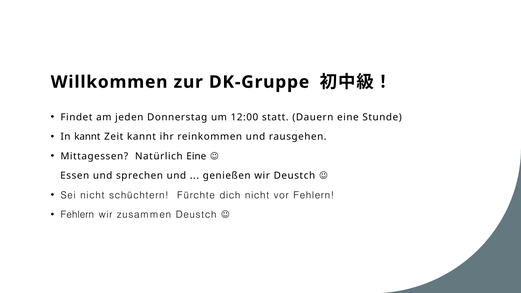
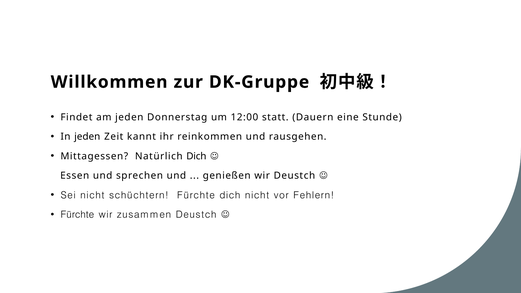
In kannt: kannt -> jeden
Natürlich Eine: Eine -> Dich
Fehlern at (77, 215): Fehlern -> Fürchte
